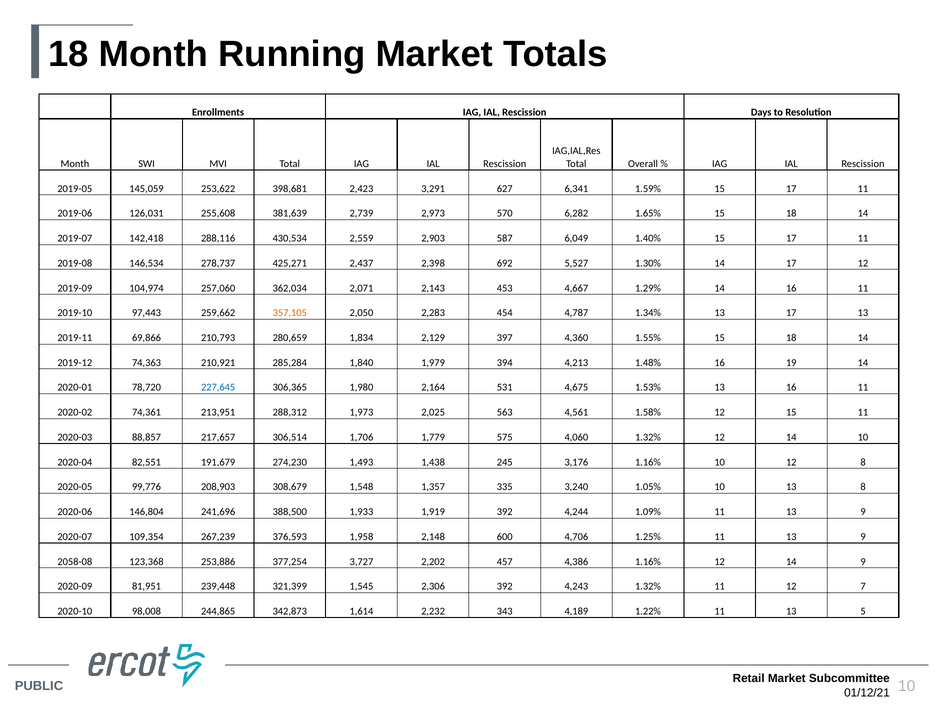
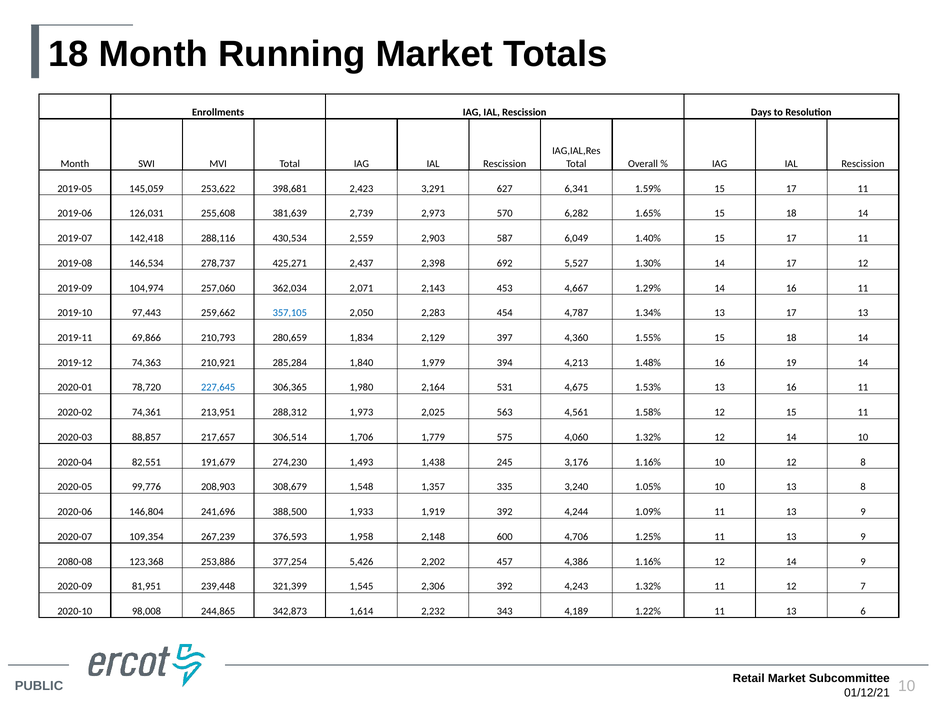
357,105 colour: orange -> blue
2058-08: 2058-08 -> 2080-08
3,727: 3,727 -> 5,426
5: 5 -> 6
